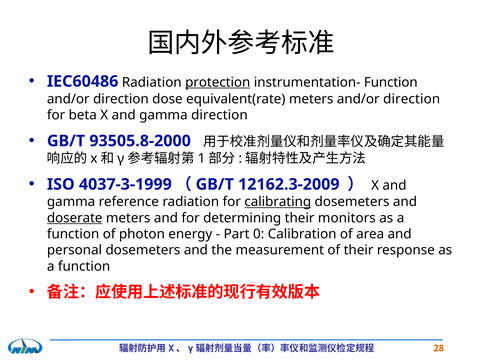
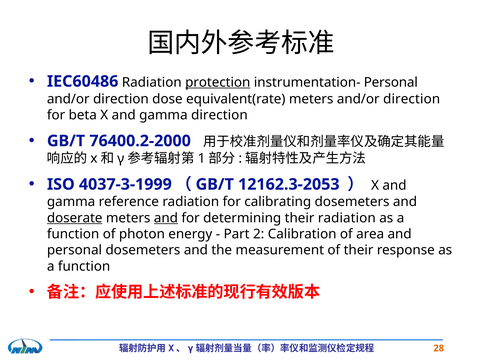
instrumentation- Function: Function -> Personal
93505.8-2000: 93505.8-2000 -> 76400.2-2000
12162.3-2009: 12162.3-2009 -> 12162.3-2053
calibrating underline: present -> none
and at (166, 218) underline: none -> present
their monitors: monitors -> radiation
0: 0 -> 2
